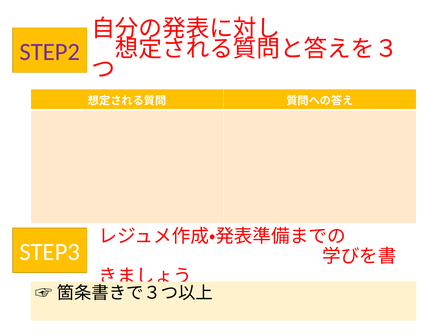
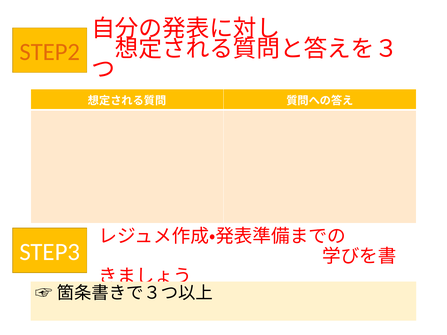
STEP2 colour: purple -> orange
